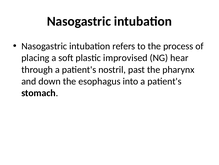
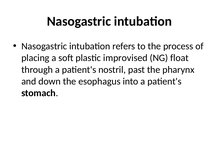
hear: hear -> float
